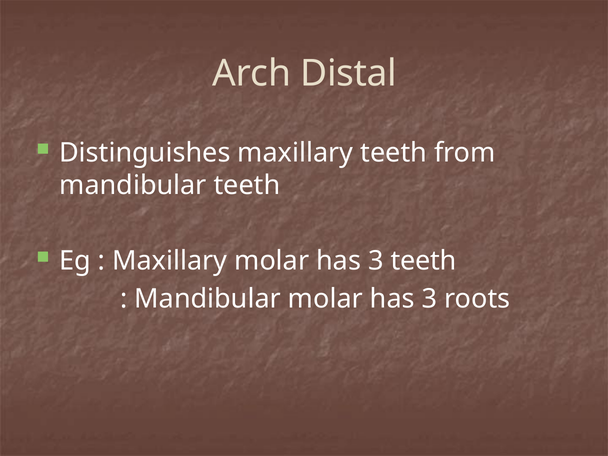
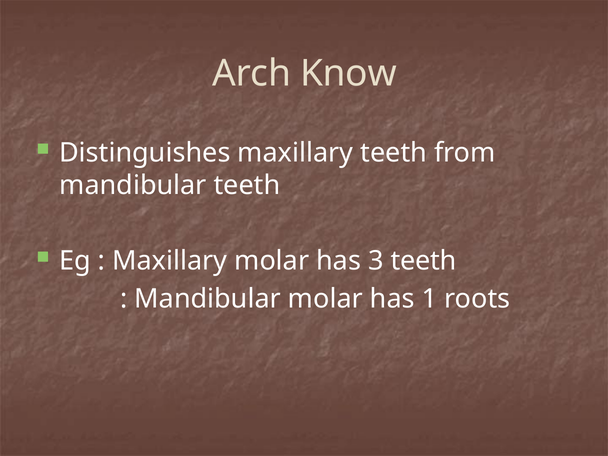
Distal: Distal -> Know
Mandibular molar has 3: 3 -> 1
